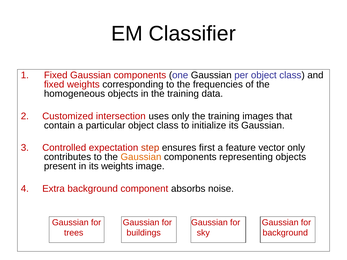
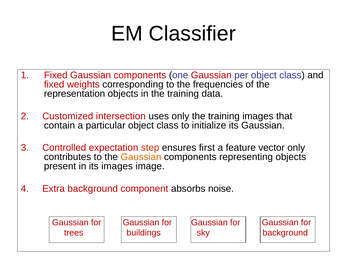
Gaussian at (211, 75) colour: black -> red
homogeneous: homogeneous -> representation
its weights: weights -> images
